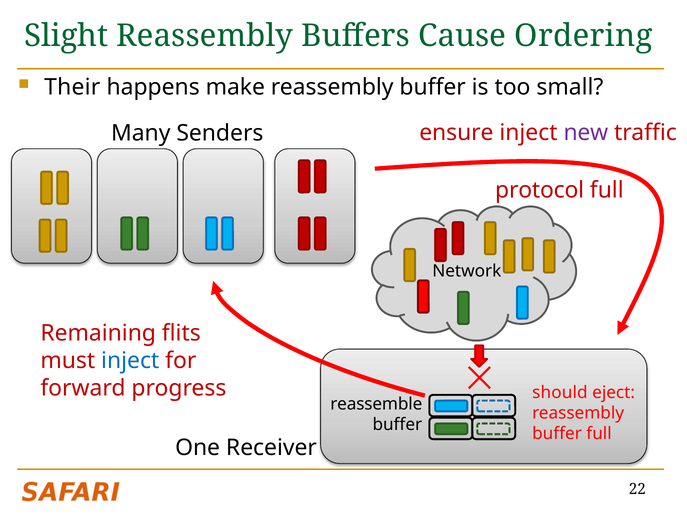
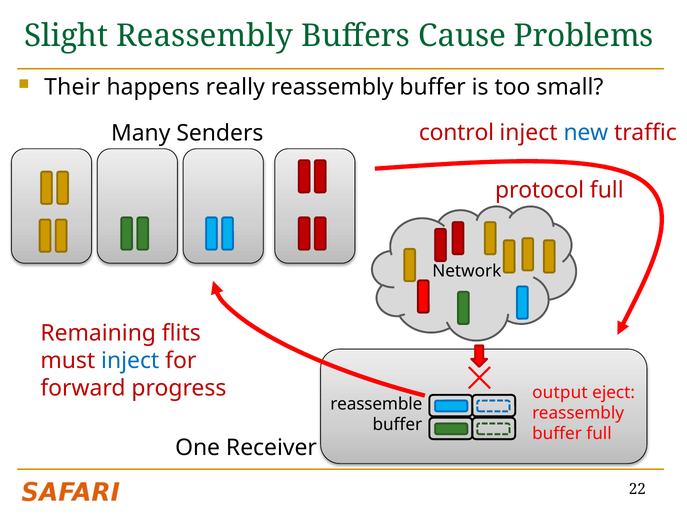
Ordering: Ordering -> Problems
make: make -> really
ensure: ensure -> control
new colour: purple -> blue
should: should -> output
